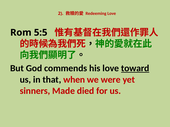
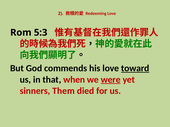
5:5: 5:5 -> 5:3
were underline: none -> present
Made: Made -> Them
